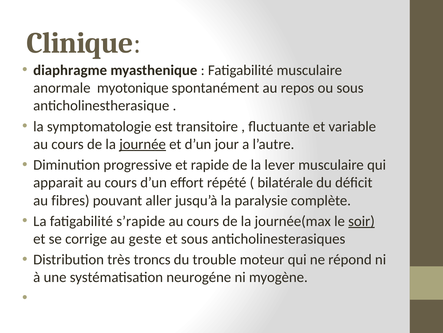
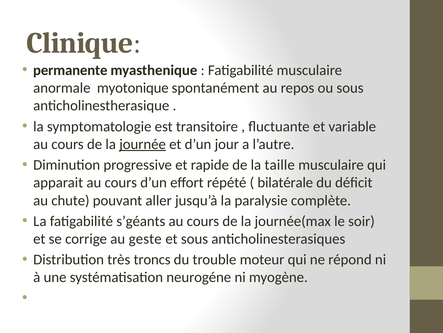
diaphragme: diaphragme -> permanente
lever: lever -> taille
fibres: fibres -> chute
s’rapide: s’rapide -> s’géants
soir underline: present -> none
